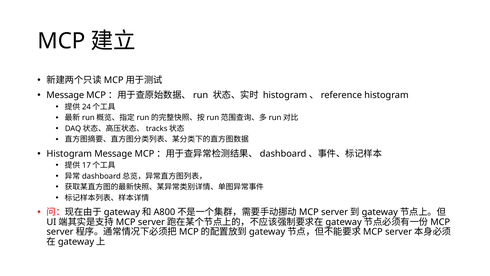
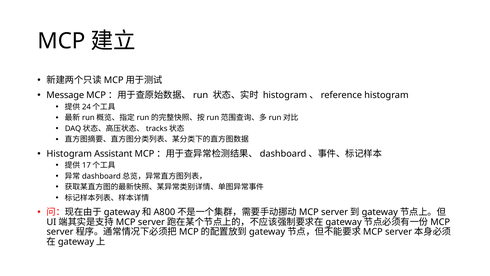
Histogram Message: Message -> Assistant
